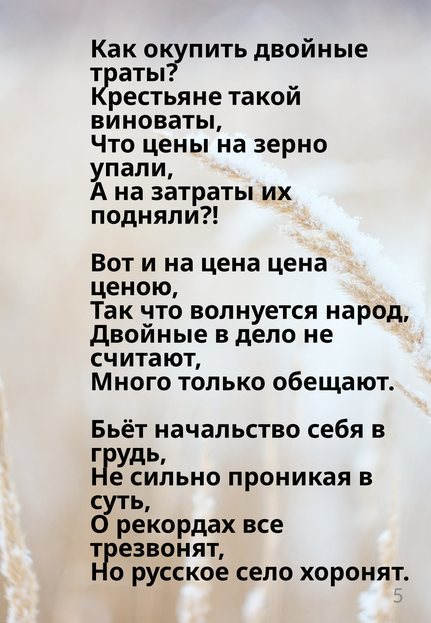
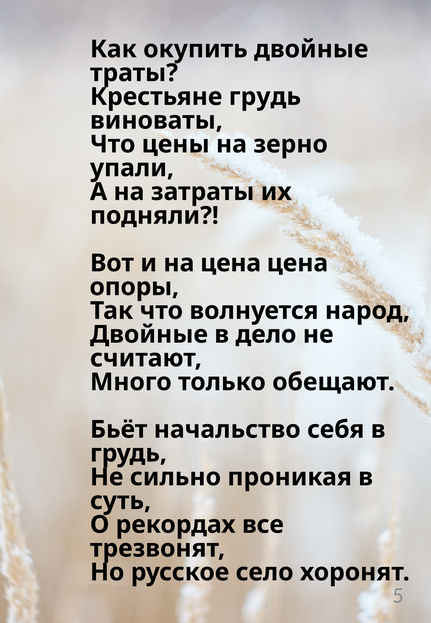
Крестьяне такой: такой -> грудь
ценою: ценою -> опоры
